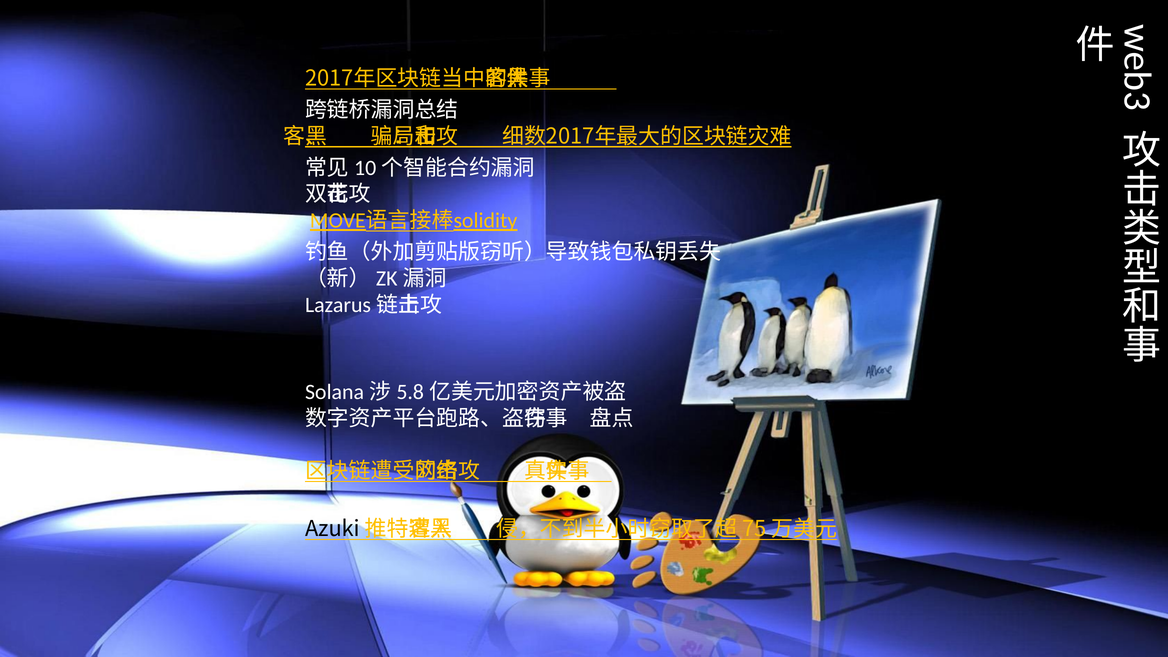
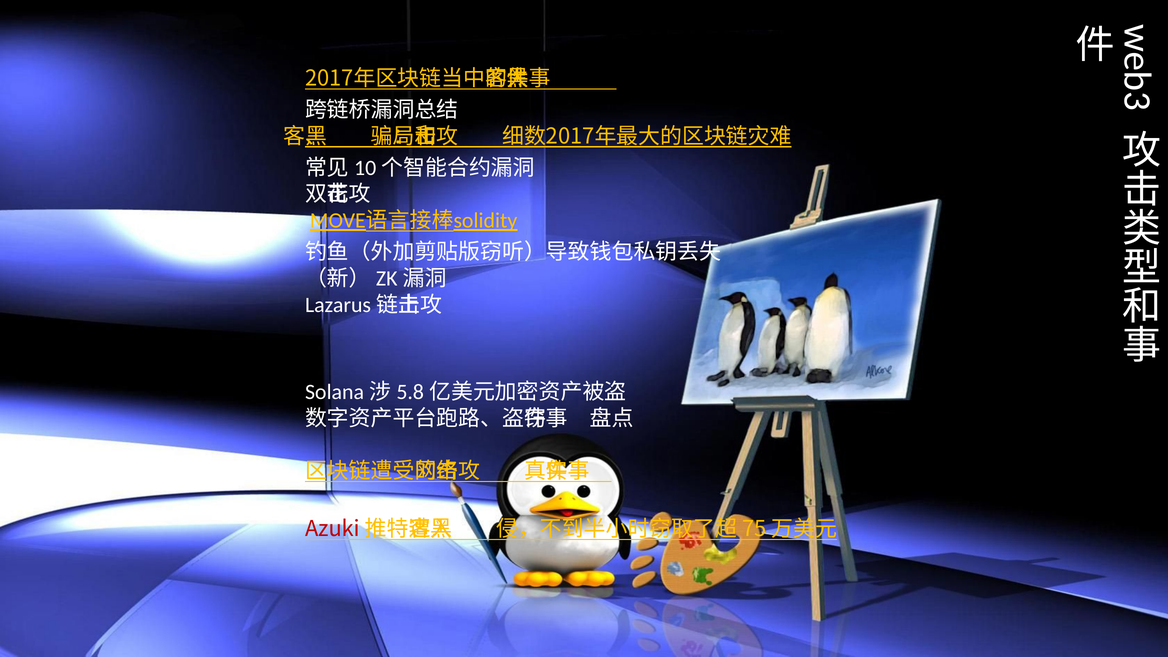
Azuki colour: black -> red
